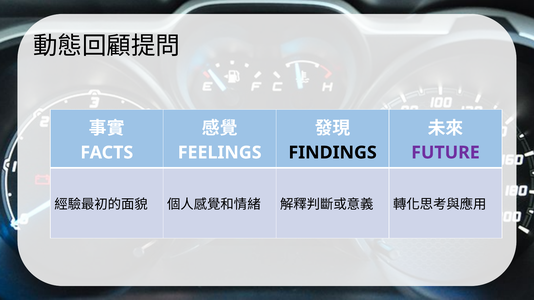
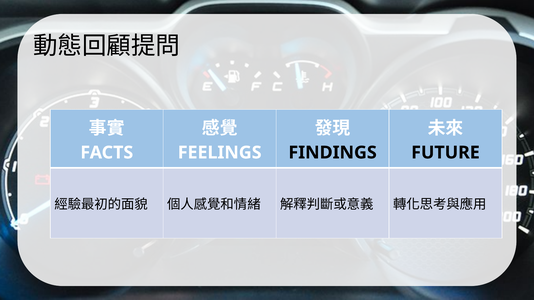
FUTURE colour: purple -> black
